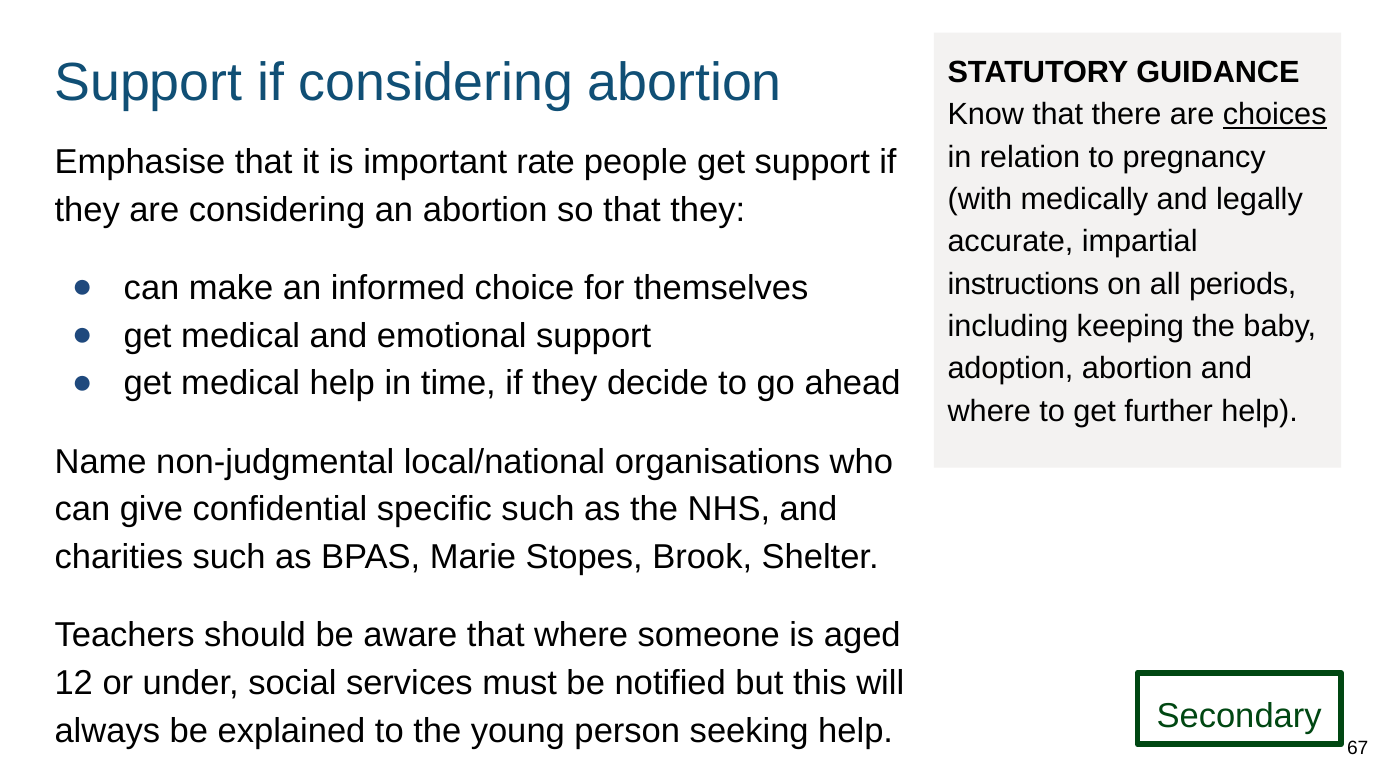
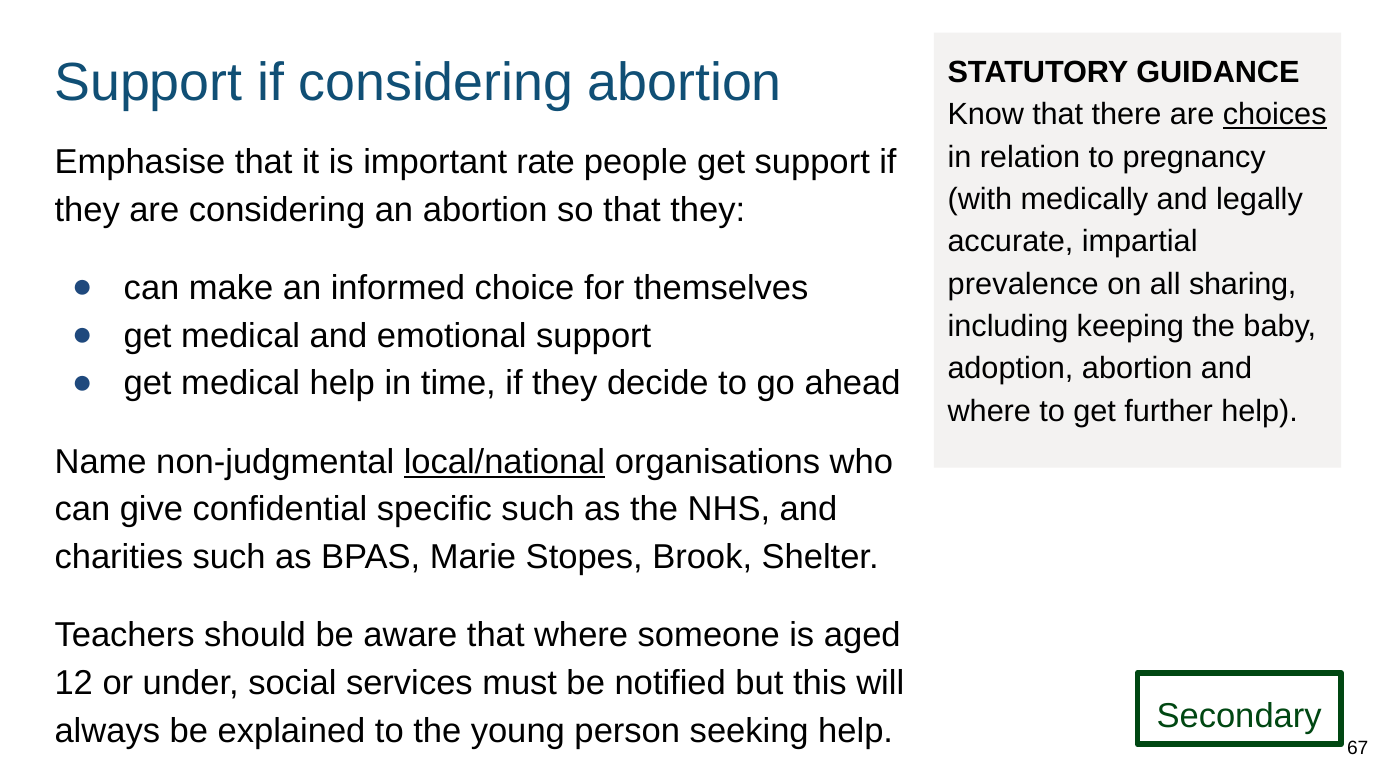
instructions: instructions -> prevalence
periods: periods -> sharing
local/national underline: none -> present
